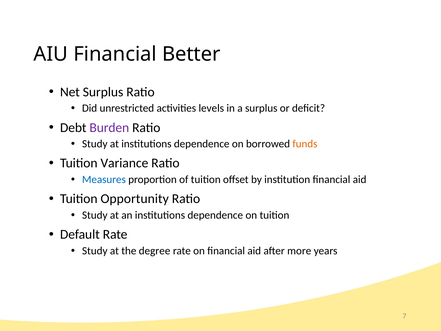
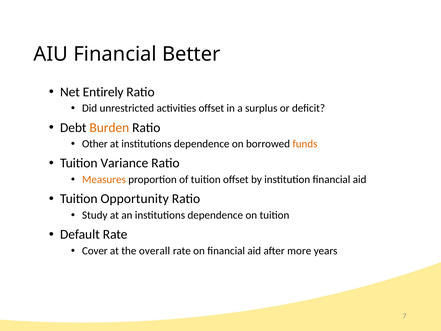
Net Surplus: Surplus -> Entirely
activities levels: levels -> offset
Burden colour: purple -> orange
Study at (95, 144): Study -> Other
Measures colour: blue -> orange
Study at (95, 251): Study -> Cover
degree: degree -> overall
